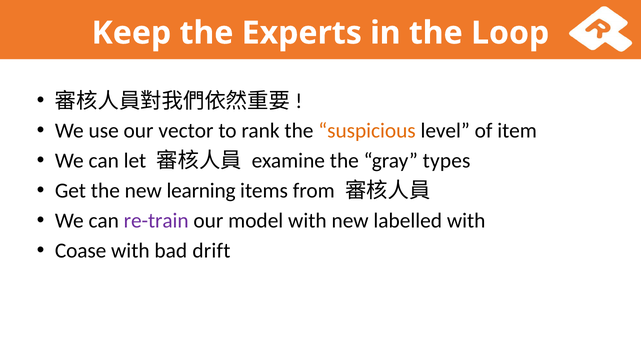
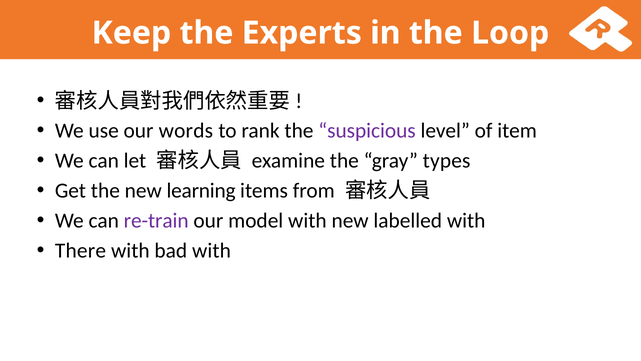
vector: vector -> words
suspicious colour: orange -> purple
Coase: Coase -> There
bad drift: drift -> with
